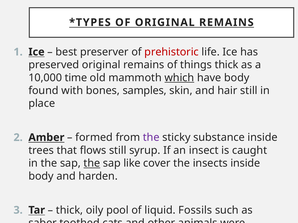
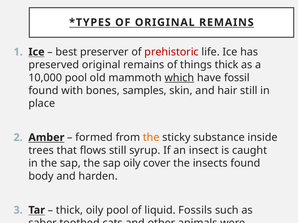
10,000 time: time -> pool
have body: body -> fossil
the at (151, 138) colour: purple -> orange
the at (92, 164) underline: present -> none
sap like: like -> oily
insects inside: inside -> found
